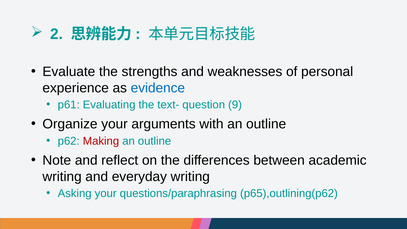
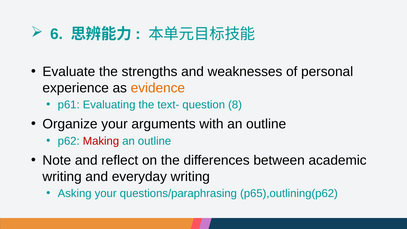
2: 2 -> 6
evidence colour: blue -> orange
9: 9 -> 8
